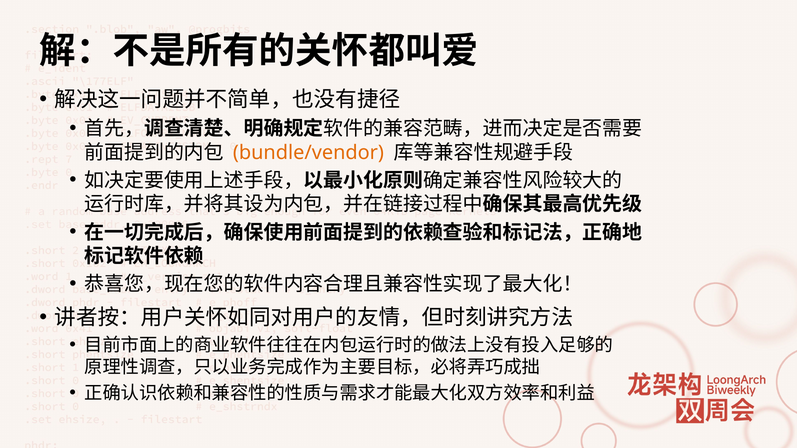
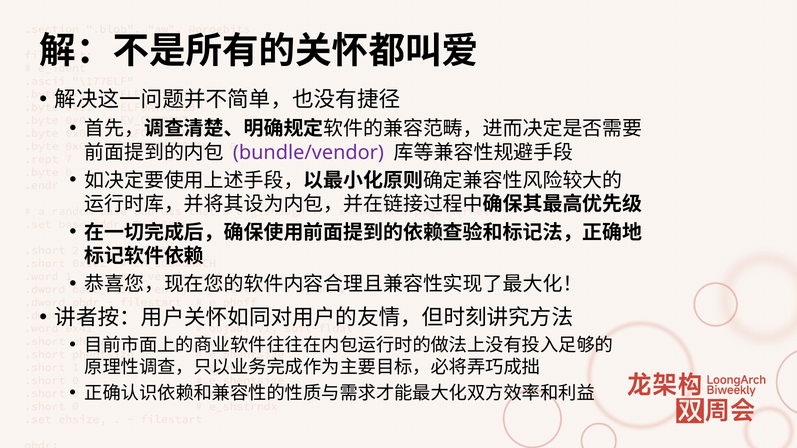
bundle/vendor colour: orange -> purple
